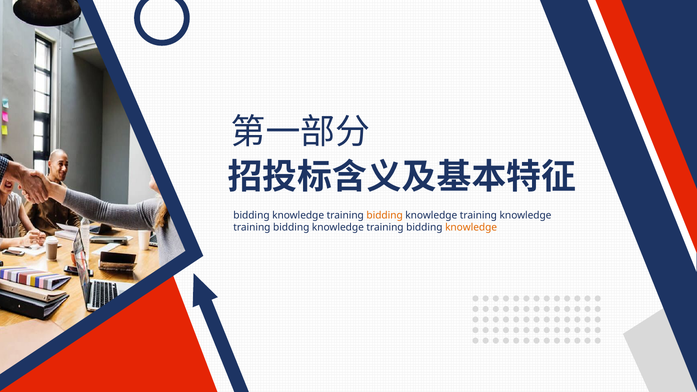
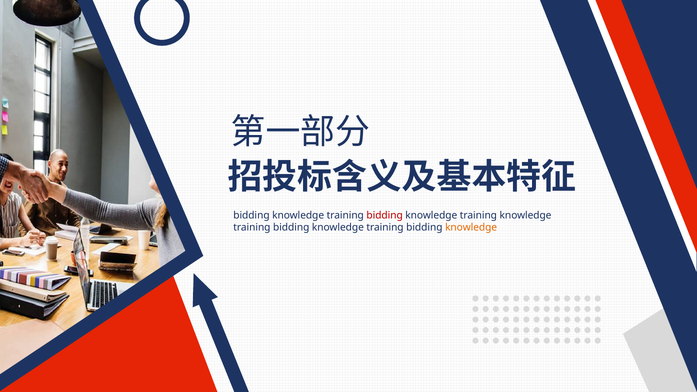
bidding at (385, 215) colour: orange -> red
